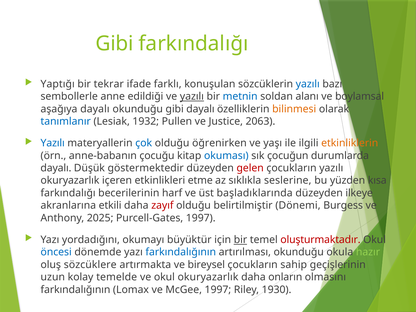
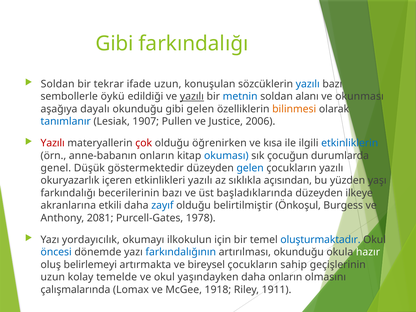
Yaptığı at (58, 84): Yaptığı -> Soldan
ifade farklı: farklı -> uzun
anne: anne -> öykü
boylamsal: boylamsal -> okunması
gibi dayalı: dayalı -> gelen
1932: 1932 -> 1907
2063: 2063 -> 2006
Yazılı at (53, 143) colour: blue -> red
çok colour: blue -> red
yaşı: yaşı -> kısa
etkinliklerin colour: orange -> blue
anne-babanın çocuğu: çocuğu -> onların
dayalı at (56, 168): dayalı -> genel
gelen at (250, 168) colour: red -> blue
etkinlikleri etme: etme -> yazılı
seslerine: seslerine -> açısından
kısa: kısa -> yaşı
becerilerinin harf: harf -> bazı
zayıf colour: red -> blue
Dönemi: Dönemi -> Önkoşul
2025: 2025 -> 2081
Purcell-Gates 1997: 1997 -> 1978
yordadığını: yordadığını -> yordayıcılık
büyüktür: büyüktür -> ilkokulun
bir at (240, 240) underline: present -> none
oluşturmaktadır colour: red -> blue
hazır colour: light green -> white
sözcüklere: sözcüklere -> belirlemeyi
okul okuryazarlık: okuryazarlık -> yaşındayken
farkındalığının at (75, 290): farkındalığının -> çalışmalarında
McGee 1997: 1997 -> 1918
1930: 1930 -> 1911
